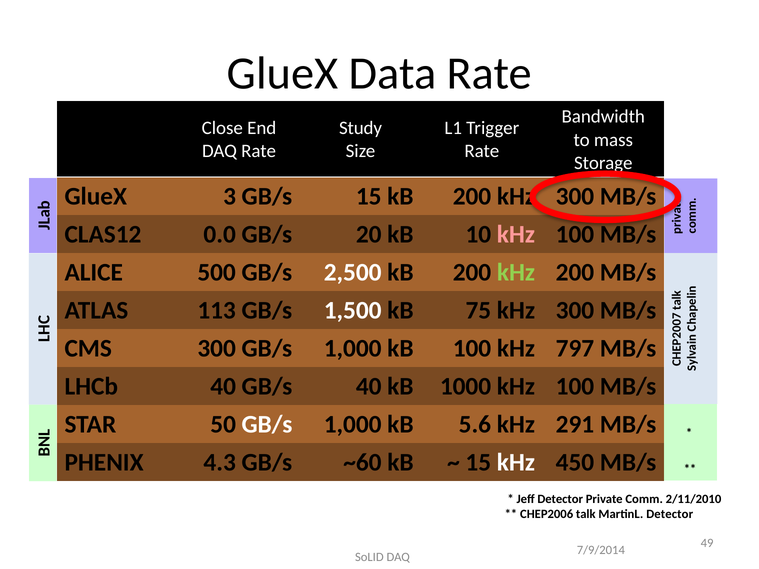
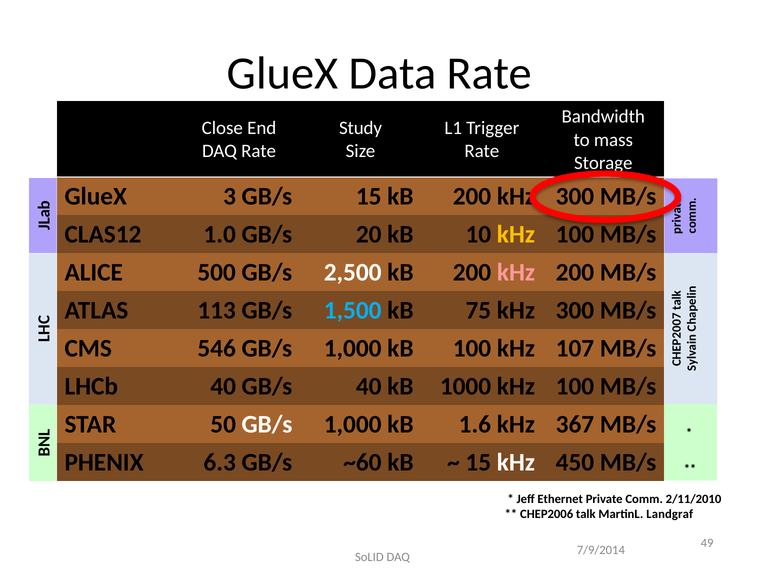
0.0: 0.0 -> 1.0
kHz at (516, 235) colour: pink -> yellow
kHz at (516, 273) colour: light green -> pink
1,500 colour: white -> light blue
CMS 300: 300 -> 546
797: 797 -> 107
5.6: 5.6 -> 1.6
291: 291 -> 367
4.3: 4.3 -> 6.3
Jeff Detector: Detector -> Ethernet
MartinL Detector: Detector -> Landgraf
